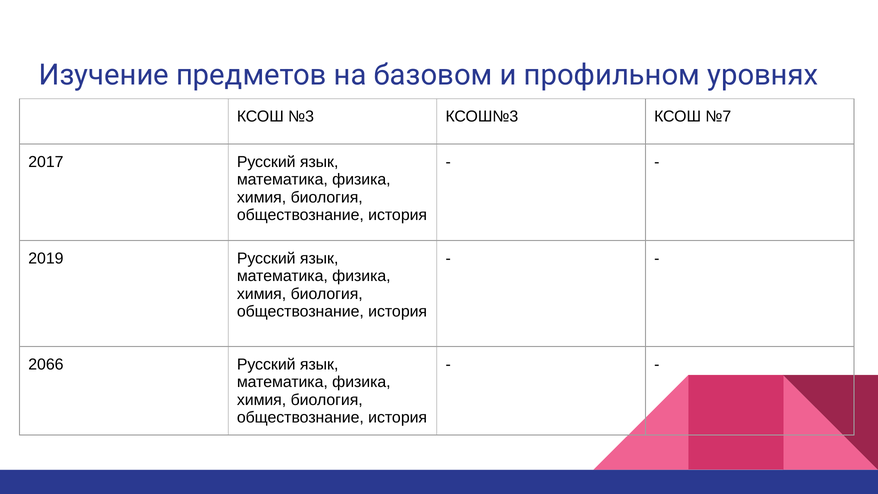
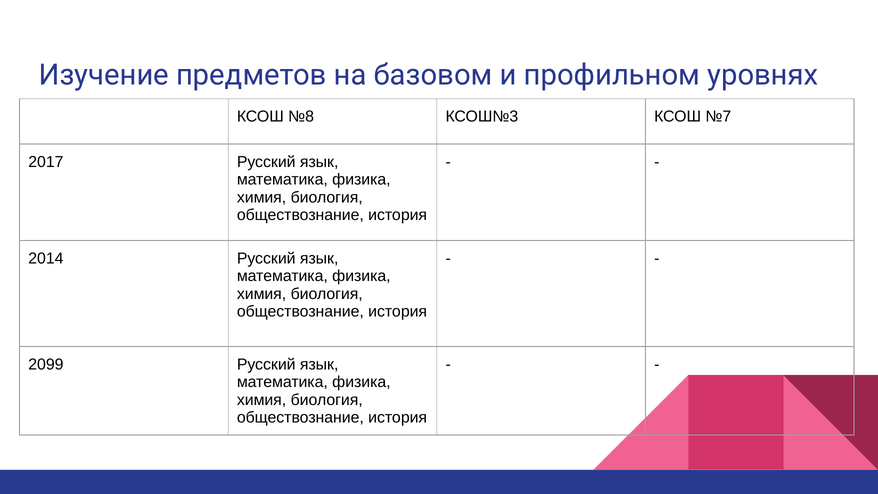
№3: №3 -> №8
2019: 2019 -> 2014
2066: 2066 -> 2099
